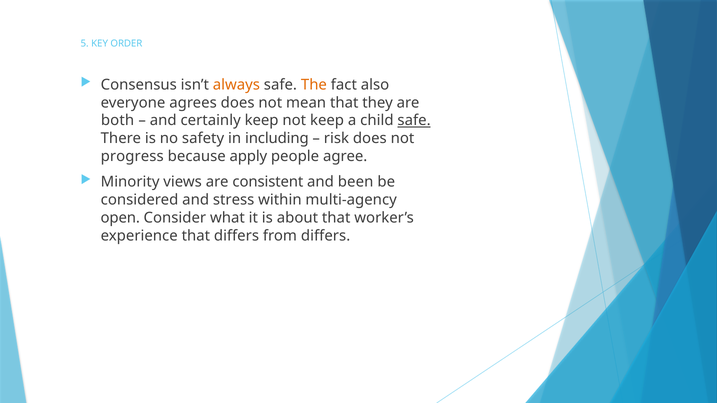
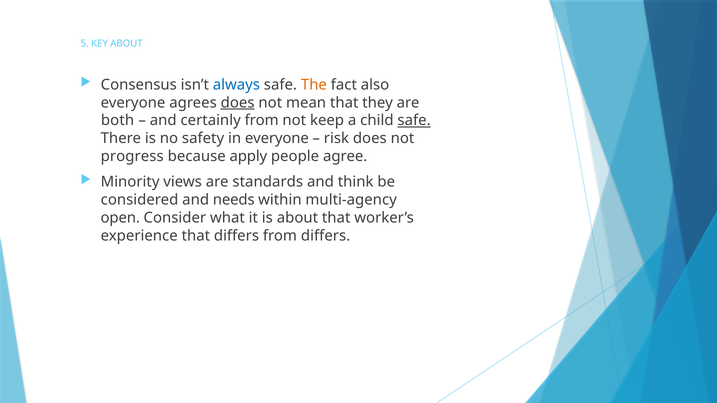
KEY ORDER: ORDER -> ABOUT
always colour: orange -> blue
does at (238, 103) underline: none -> present
certainly keep: keep -> from
in including: including -> everyone
consistent: consistent -> standards
been: been -> think
stress: stress -> needs
